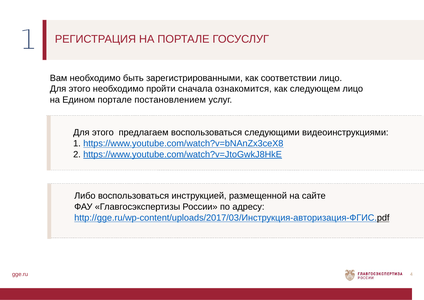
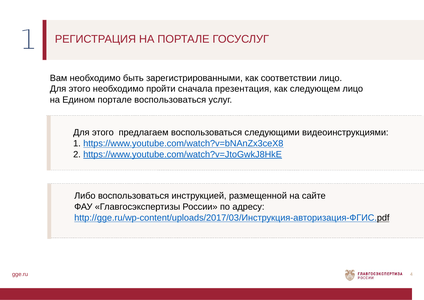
ознакомится: ознакомится -> презентация
портале постановлением: постановлением -> воспользоваться
